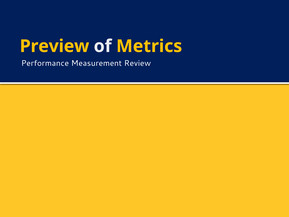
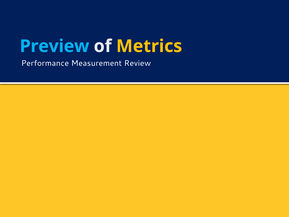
Preview colour: yellow -> light blue
